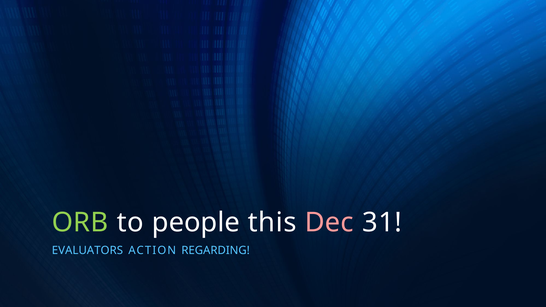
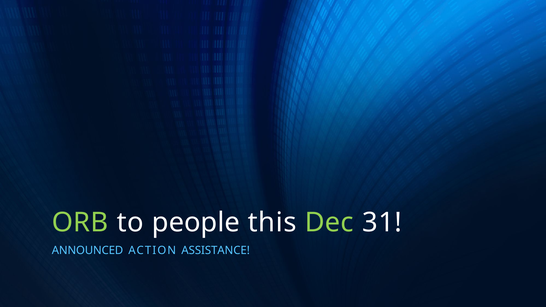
Dec colour: pink -> light green
EVALUATORS: EVALUATORS -> ANNOUNCED
REGARDING: REGARDING -> ASSISTANCE
